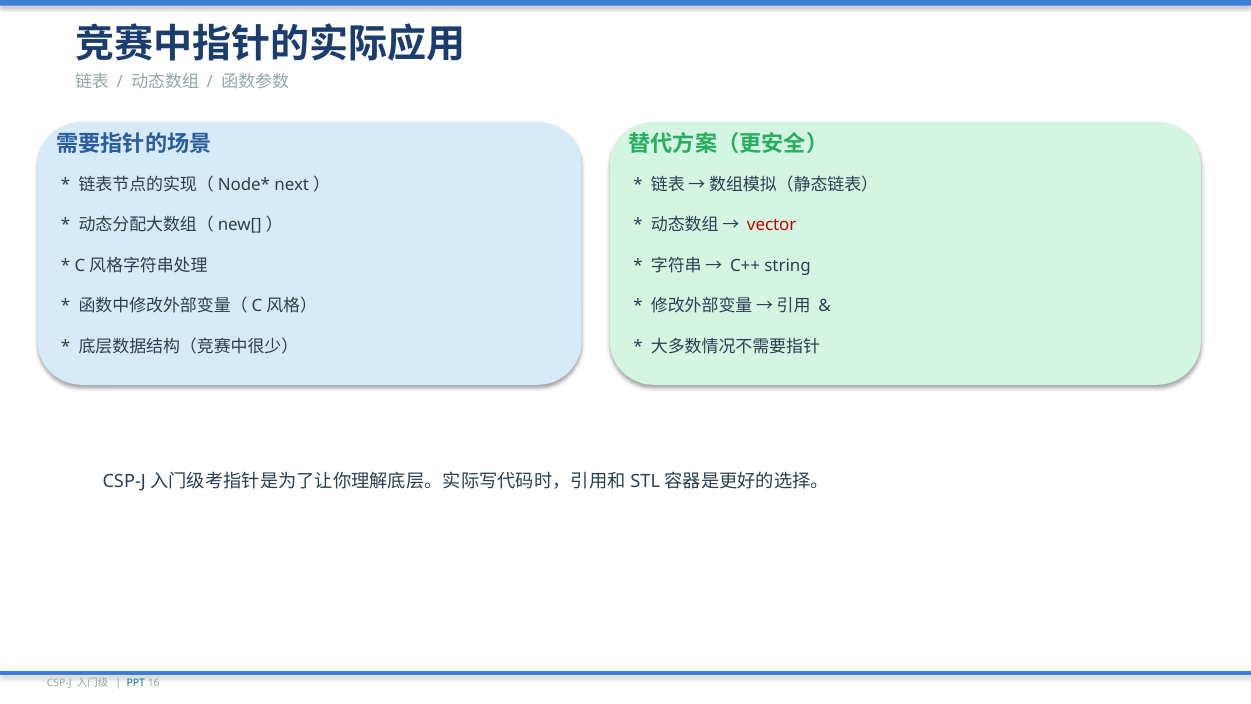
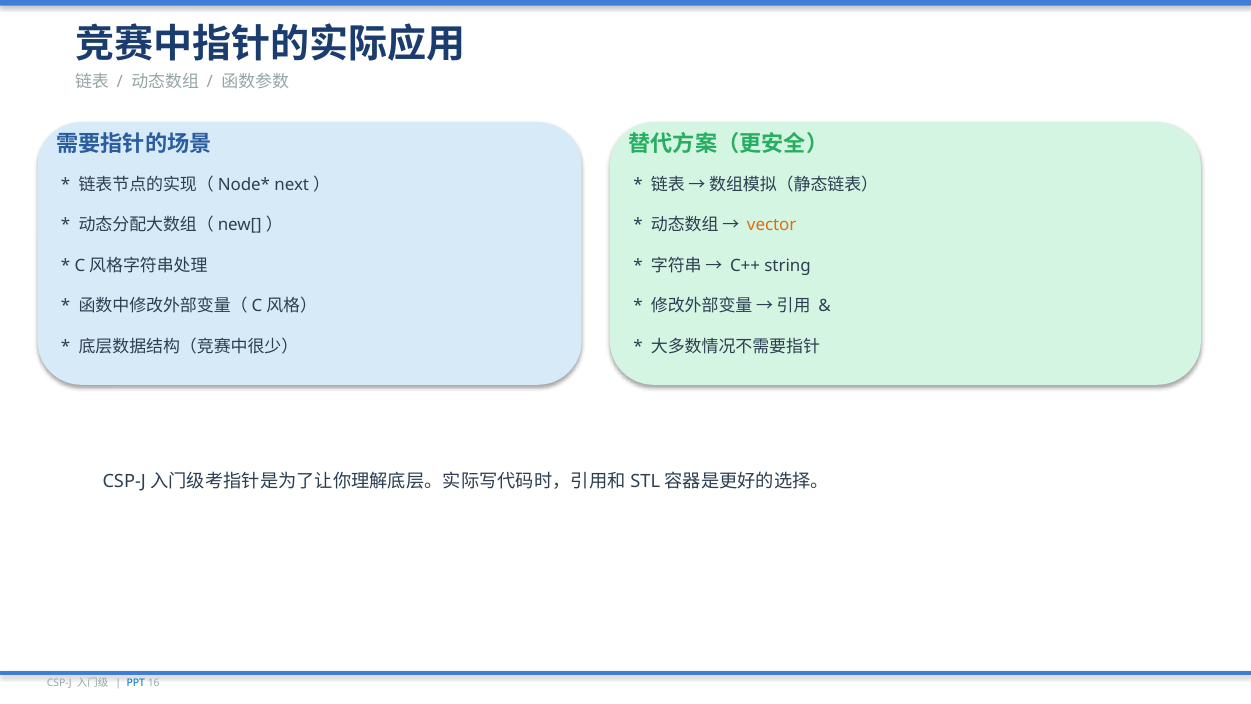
vector colour: red -> orange
